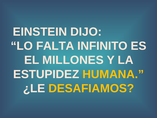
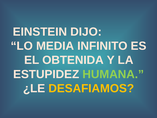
FALTA: FALTA -> MEDIA
MILLONES: MILLONES -> OBTENIDA
HUMANA colour: yellow -> light green
